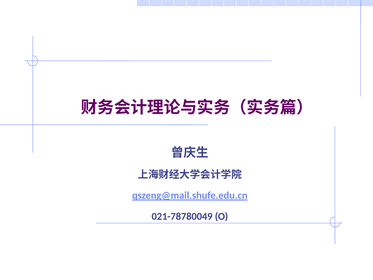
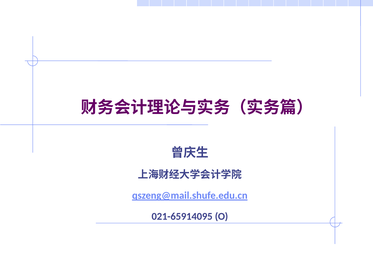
021-78780049: 021-78780049 -> 021-65914095
